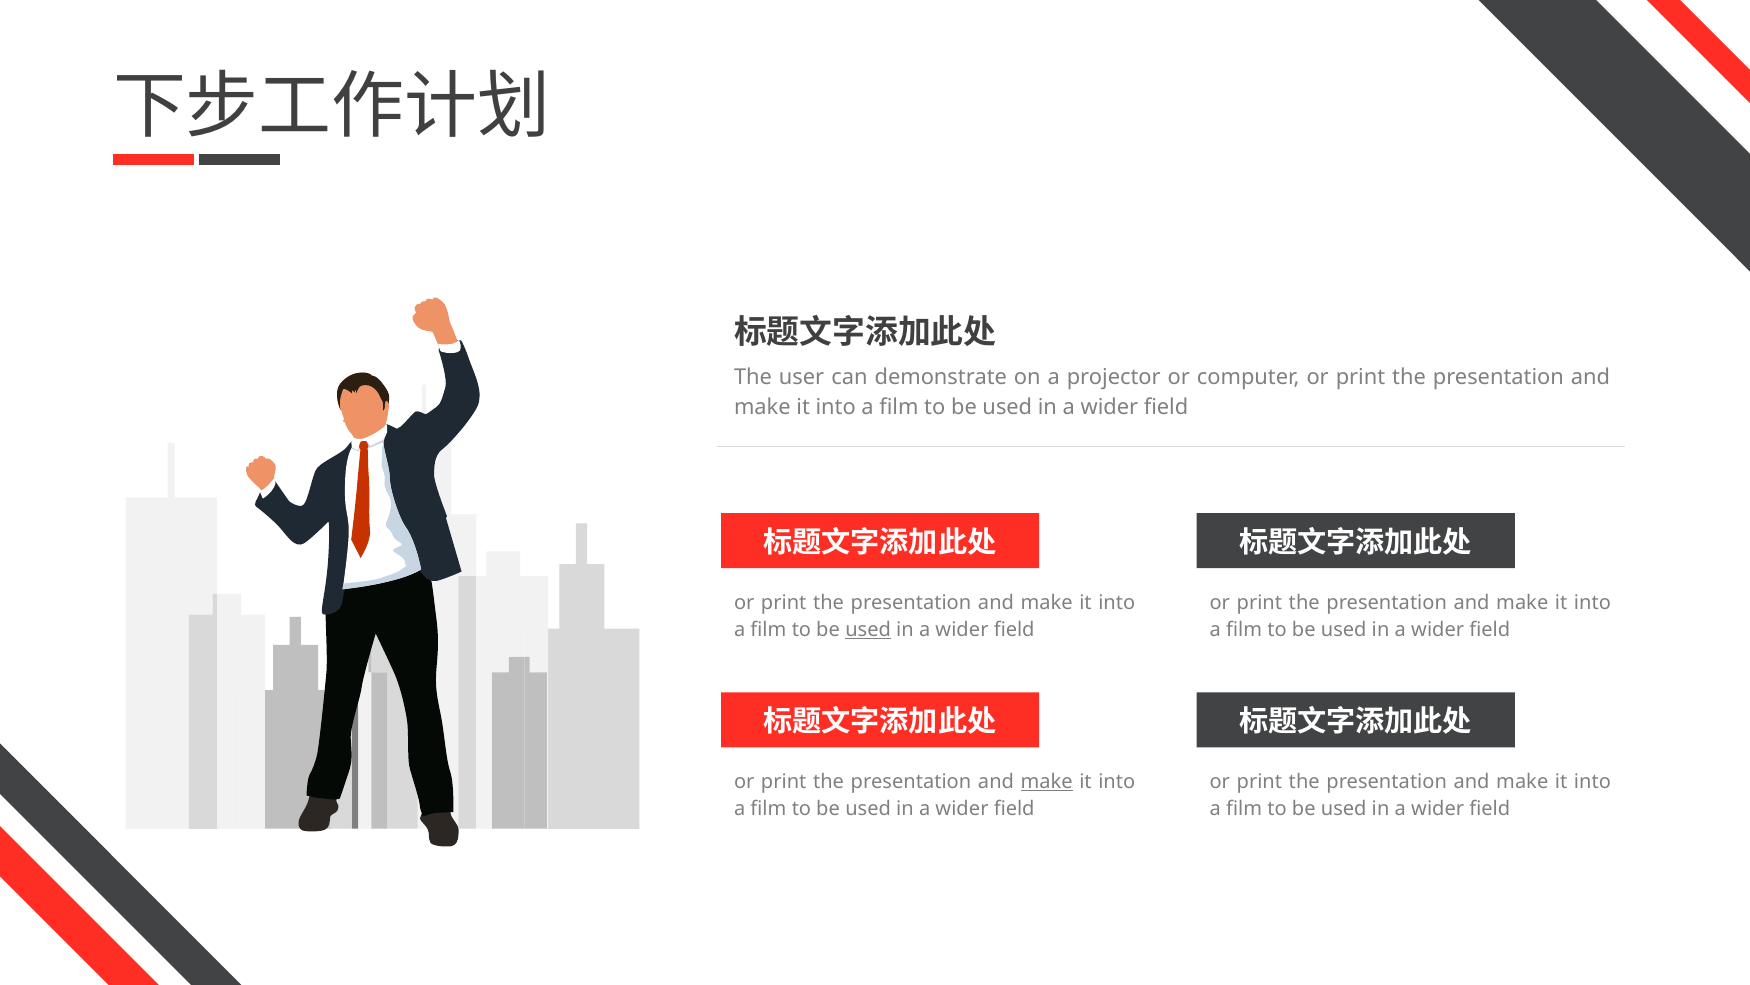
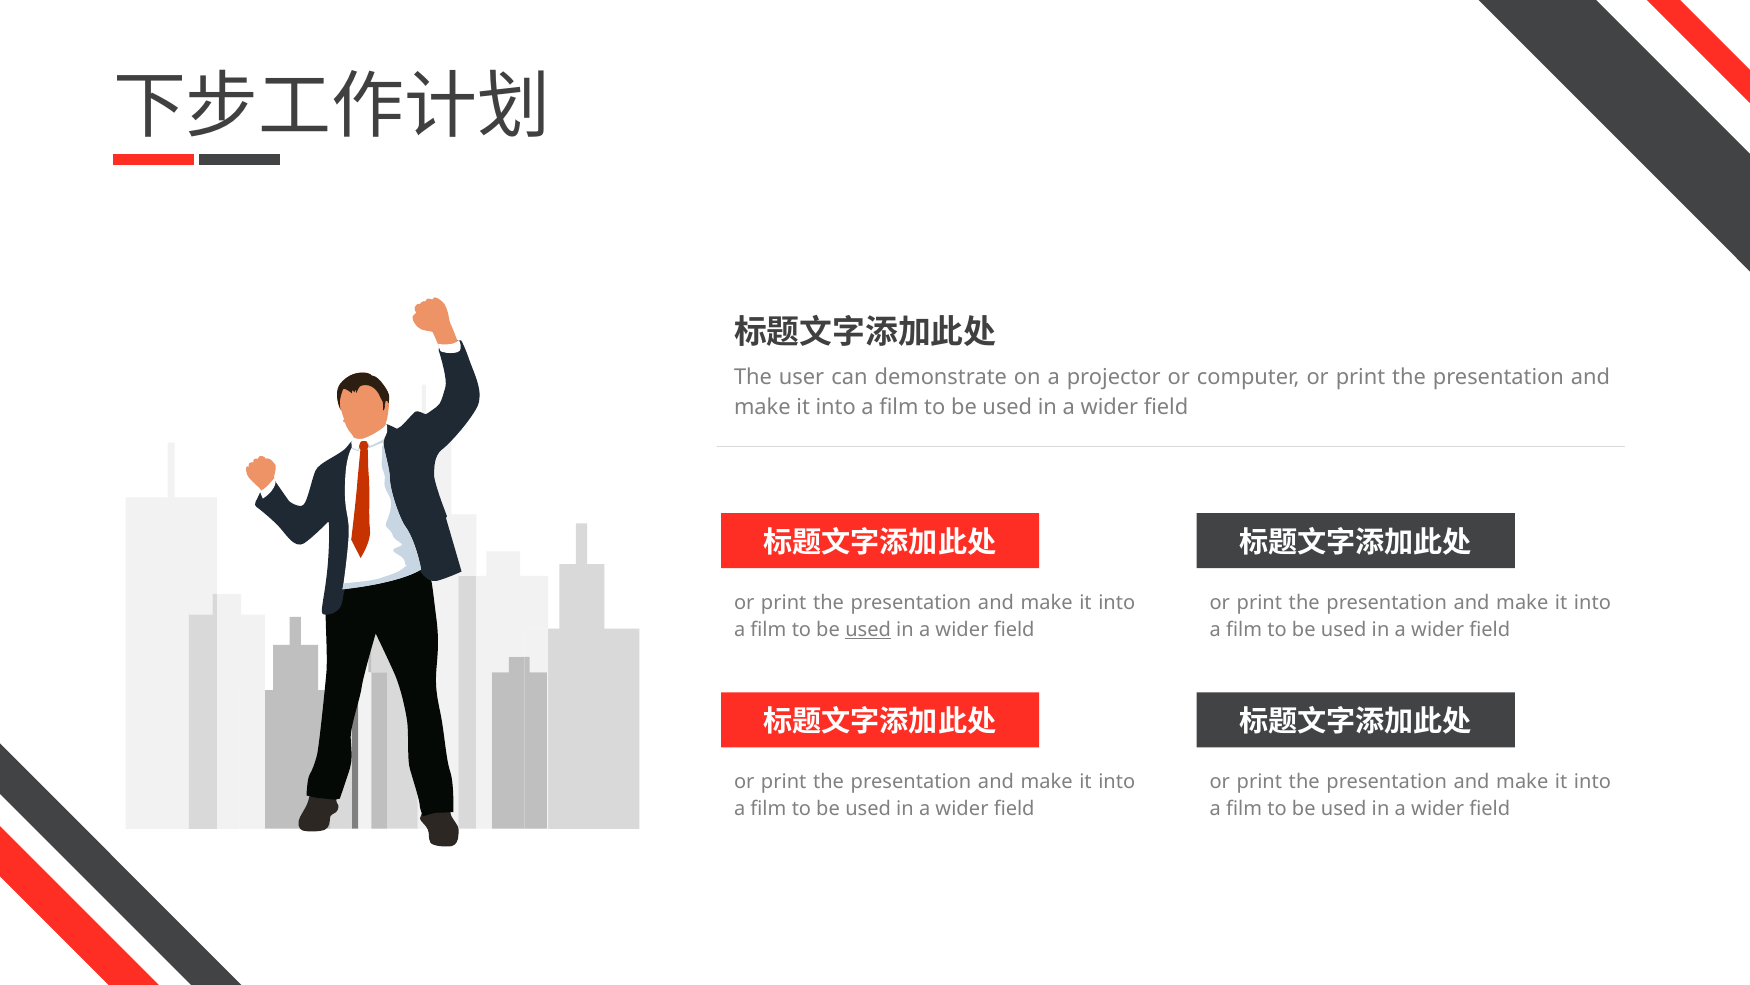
make at (1047, 781) underline: present -> none
